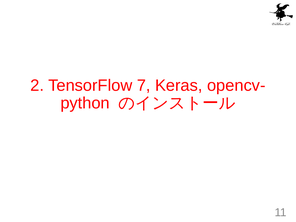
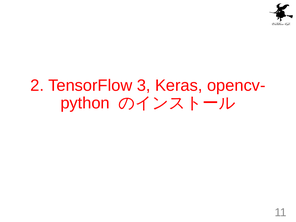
7: 7 -> 3
